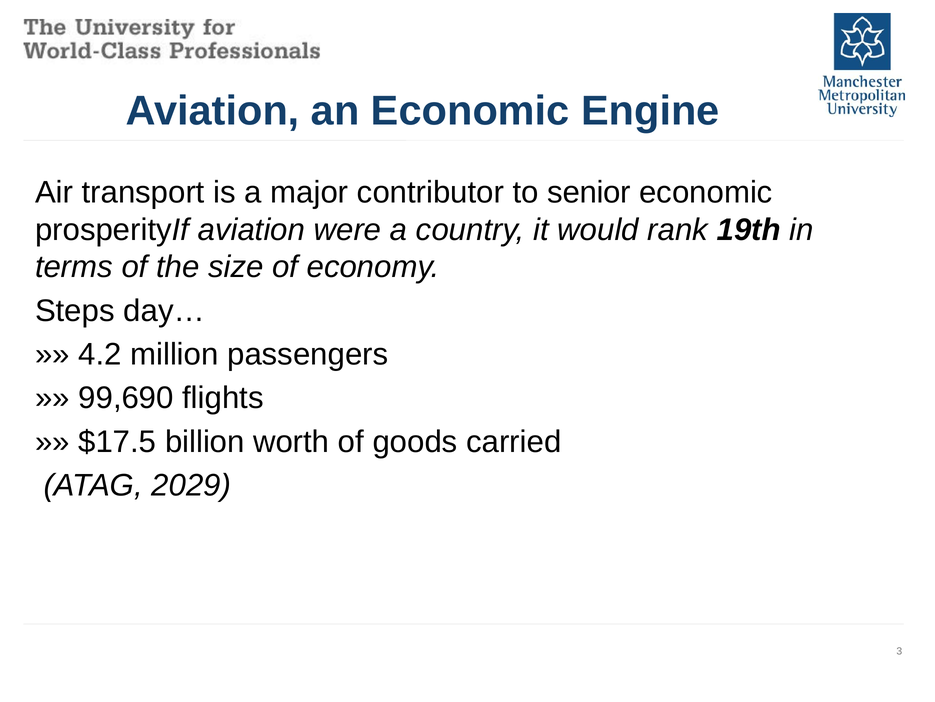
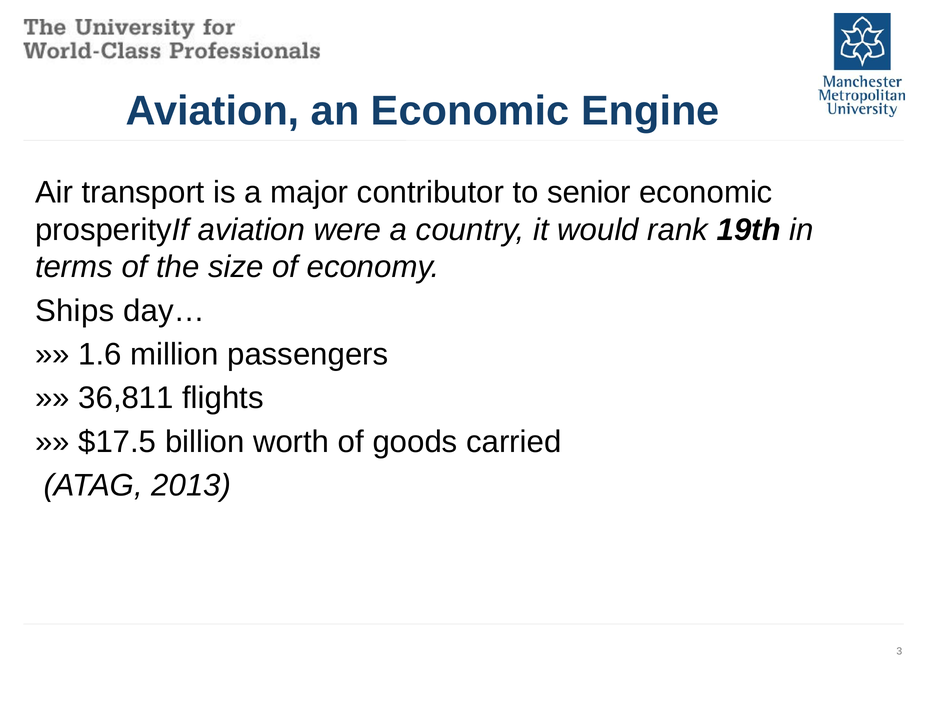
Steps: Steps -> Ships
4.2: 4.2 -> 1.6
99,690: 99,690 -> 36,811
2029: 2029 -> 2013
